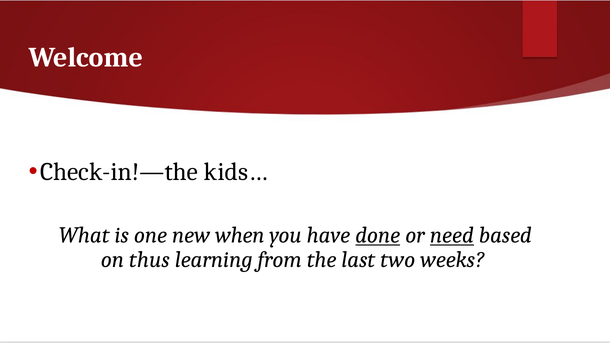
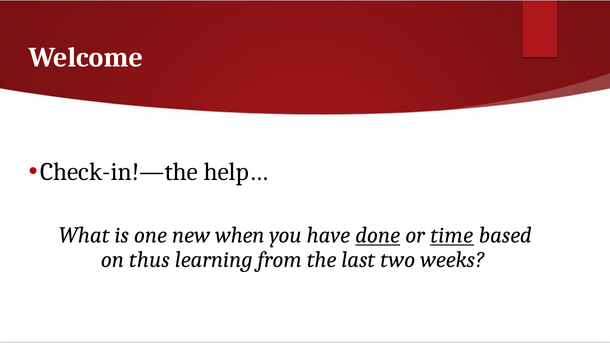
kids…: kids… -> help…
need: need -> time
